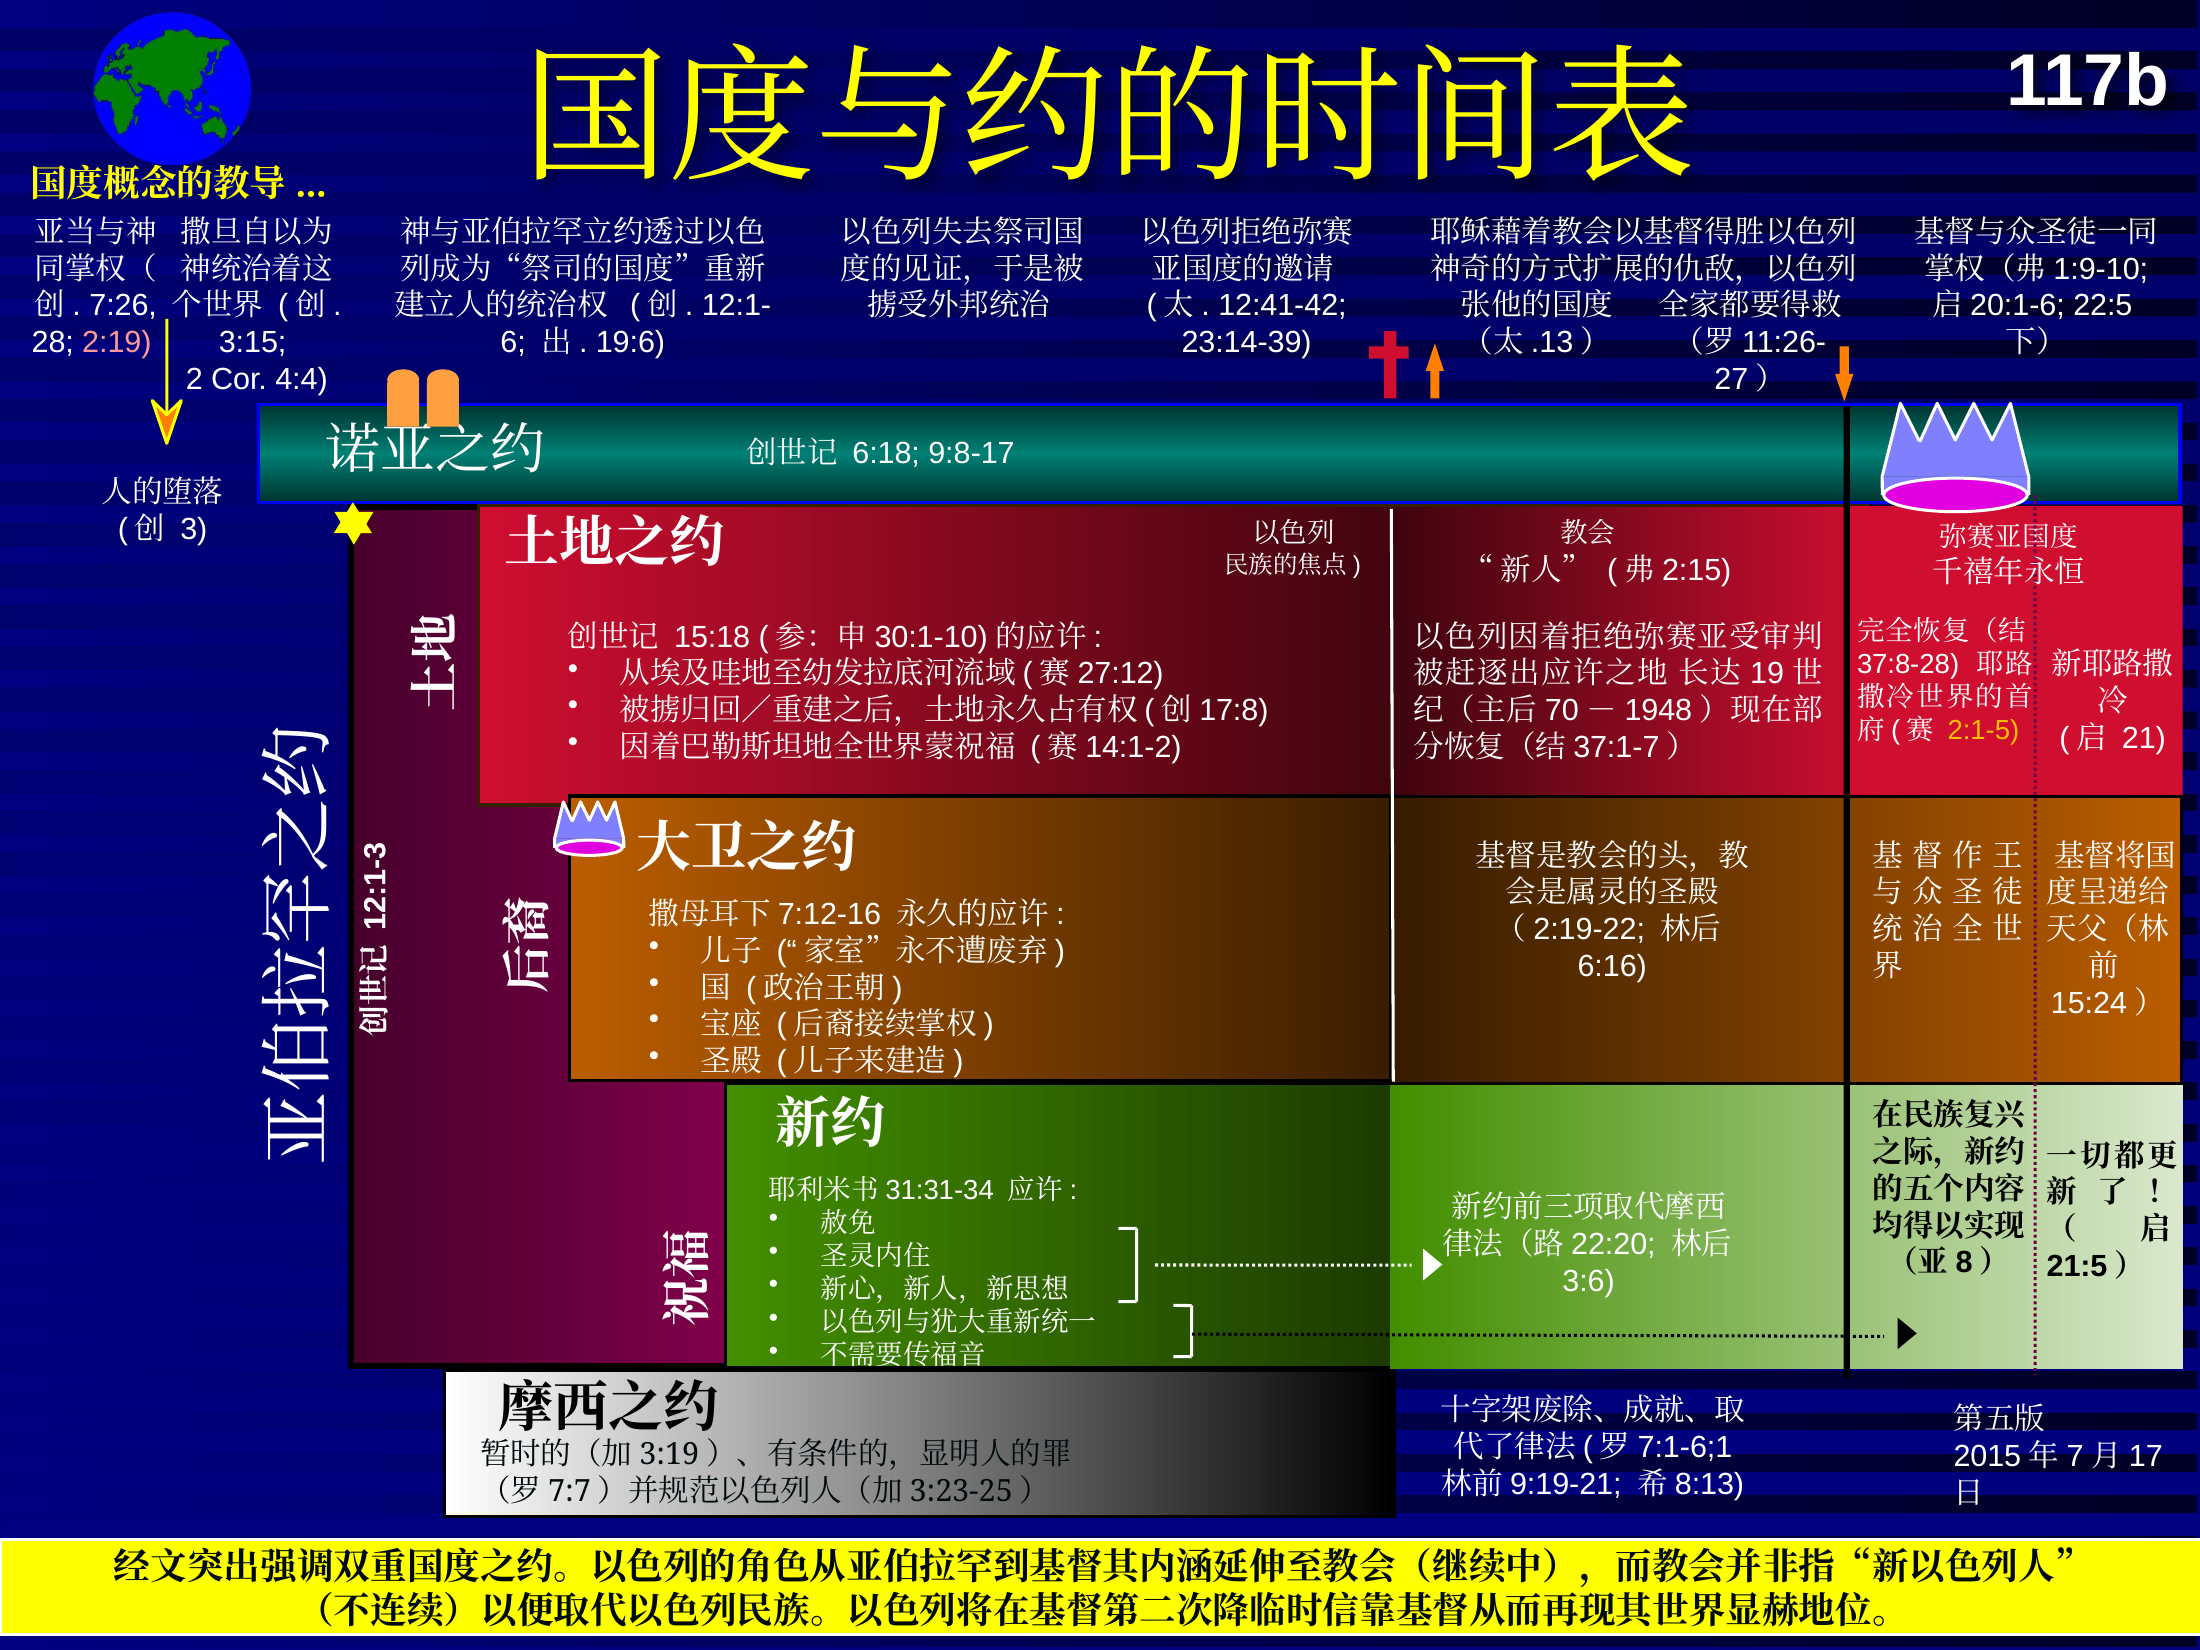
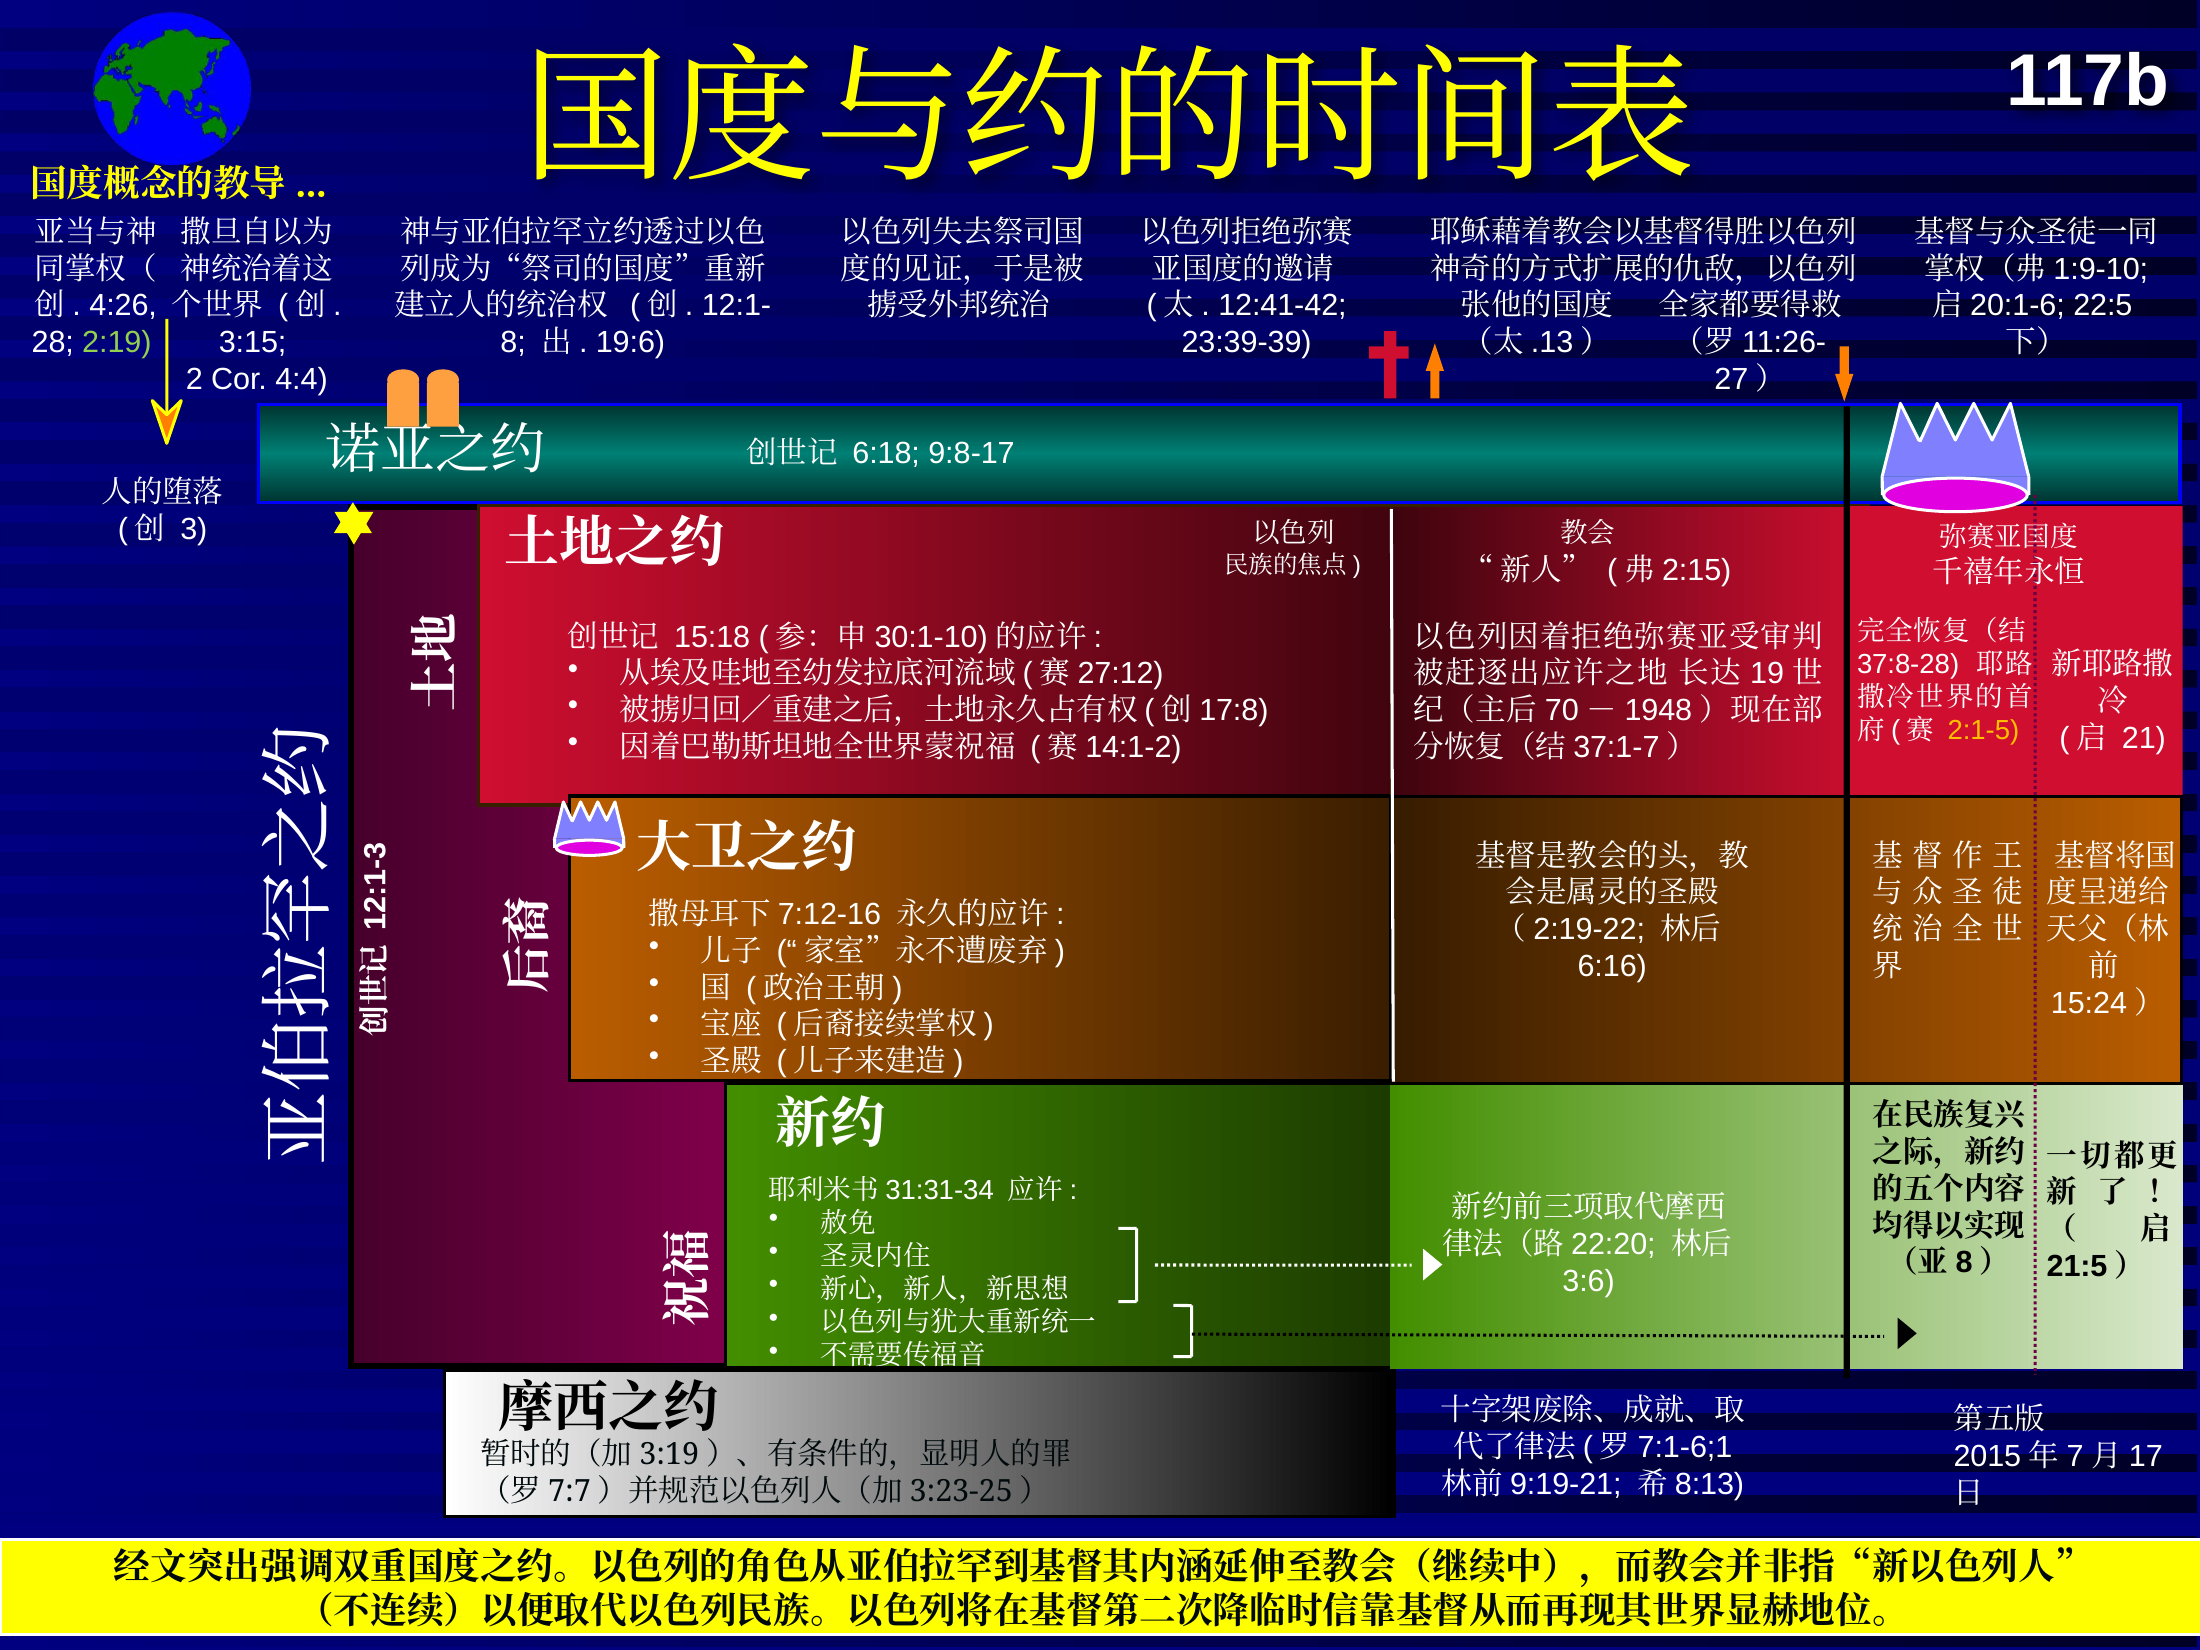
7:26: 7:26 -> 4:26
2:19 colour: pink -> light green
6: 6 -> 8
23:14-39: 23:14-39 -> 23:39-39
